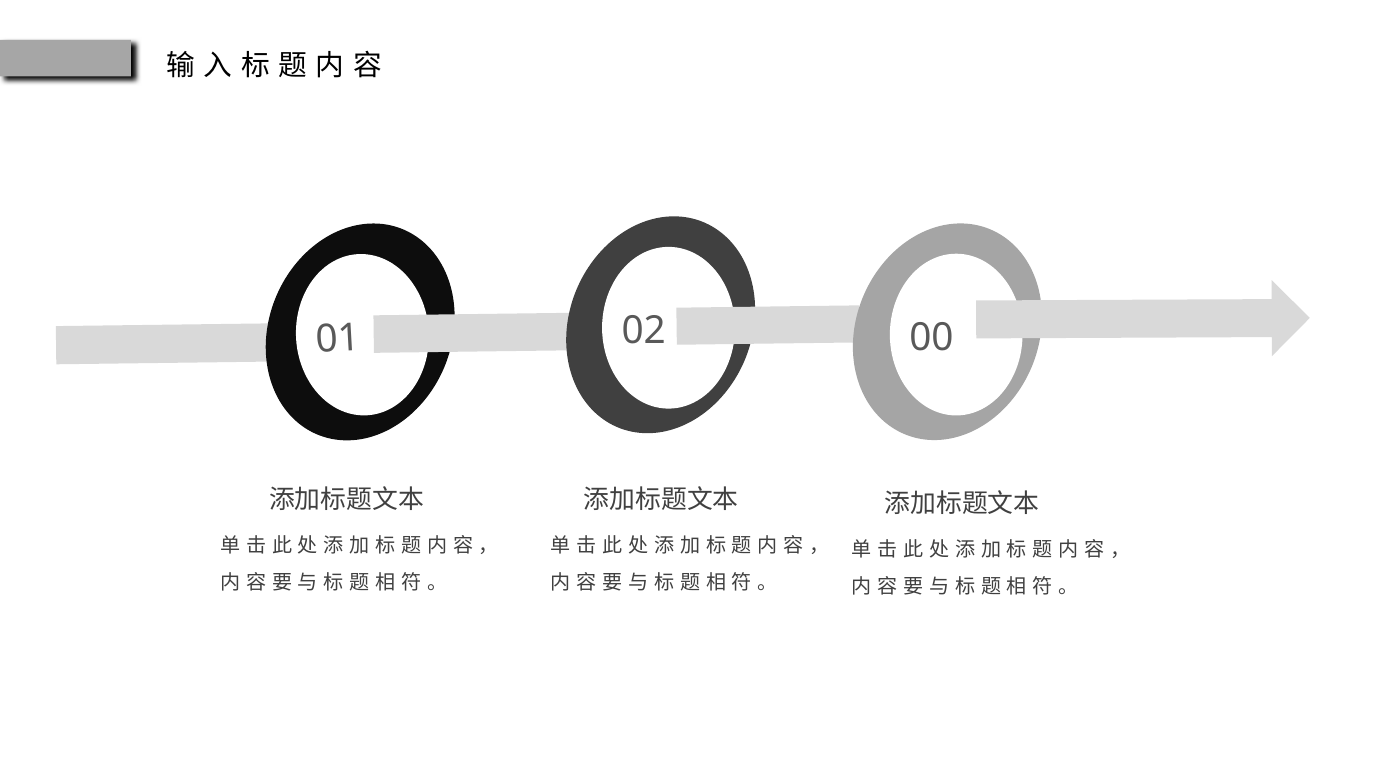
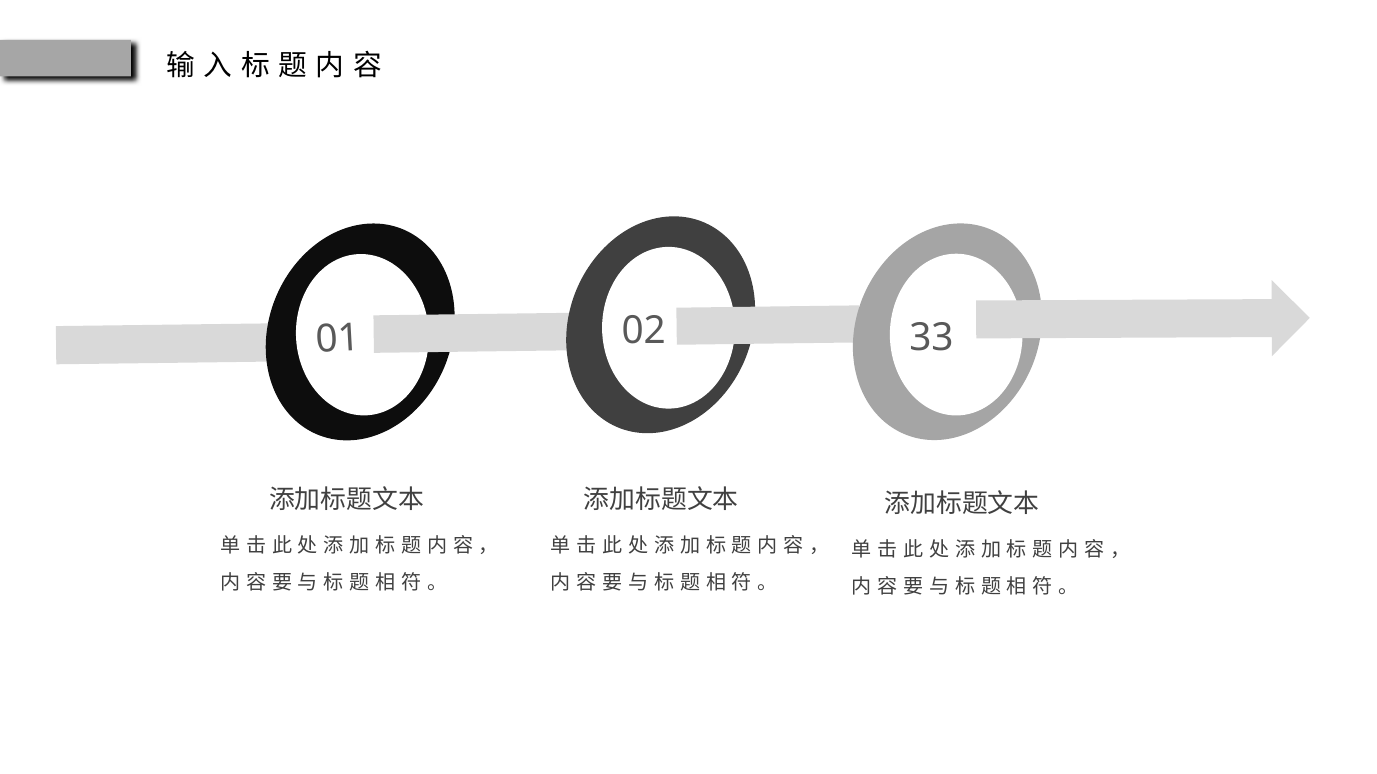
00: 00 -> 33
